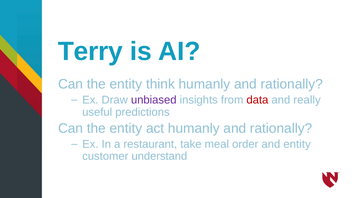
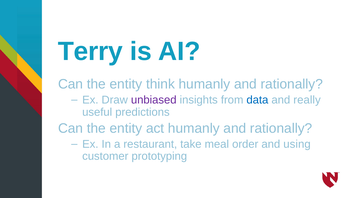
data colour: red -> blue
and entity: entity -> using
understand: understand -> prototyping
